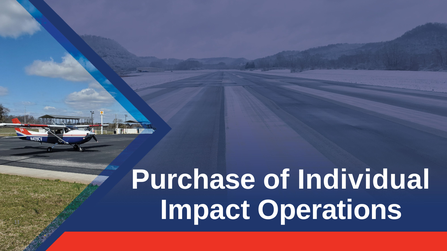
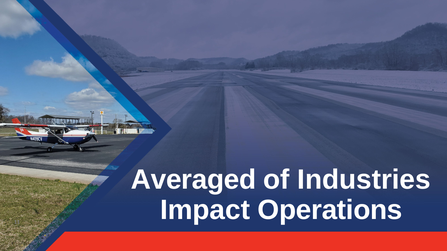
Purchase: Purchase -> Averaged
Individual: Individual -> Industries
